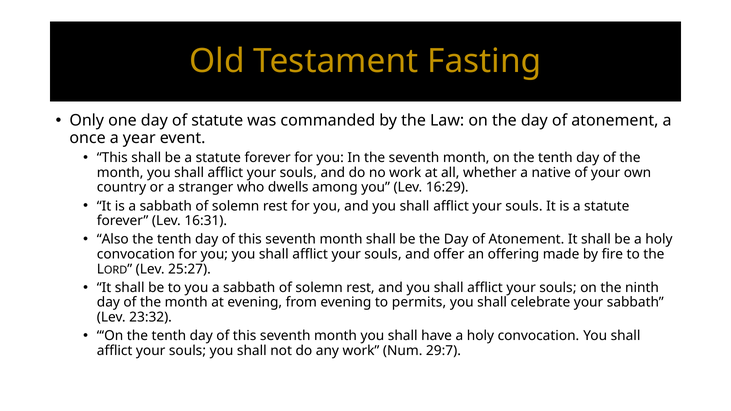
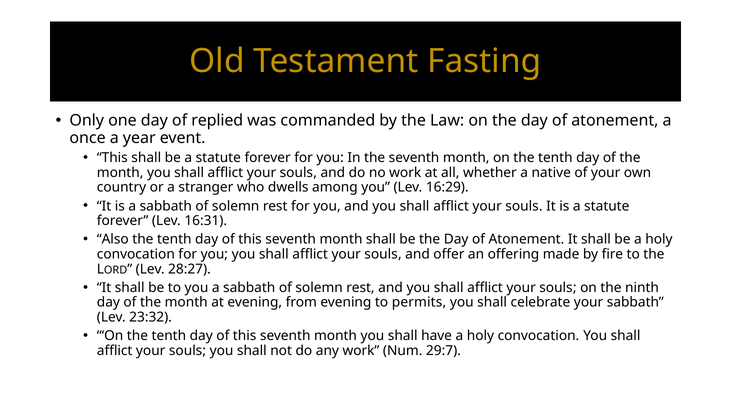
of statute: statute -> replied
25:27: 25:27 -> 28:27
